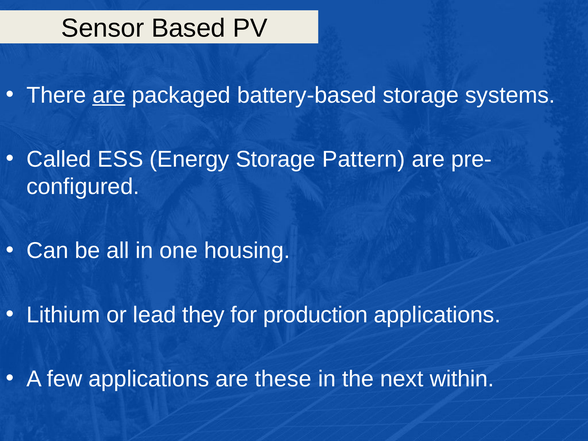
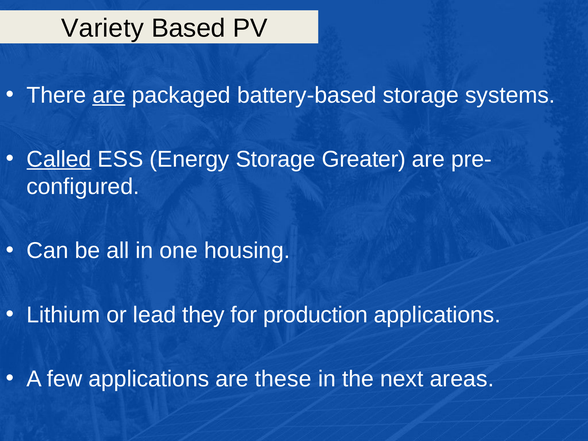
Sensor: Sensor -> Variety
Called underline: none -> present
Pattern: Pattern -> Greater
within: within -> areas
